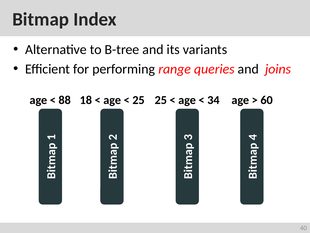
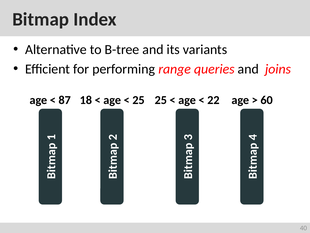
88: 88 -> 87
34: 34 -> 22
